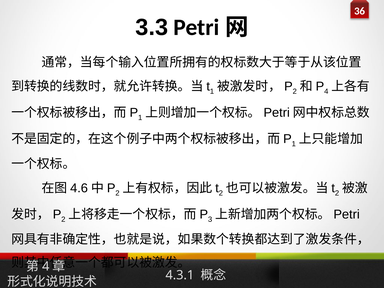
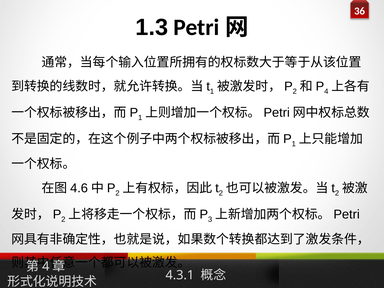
3.3: 3.3 -> 1.3
